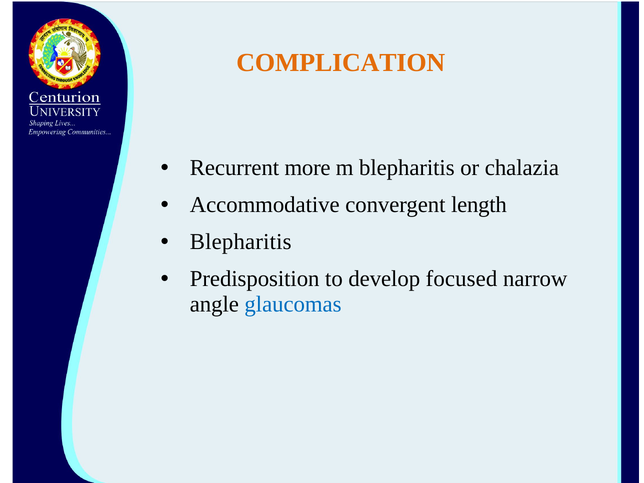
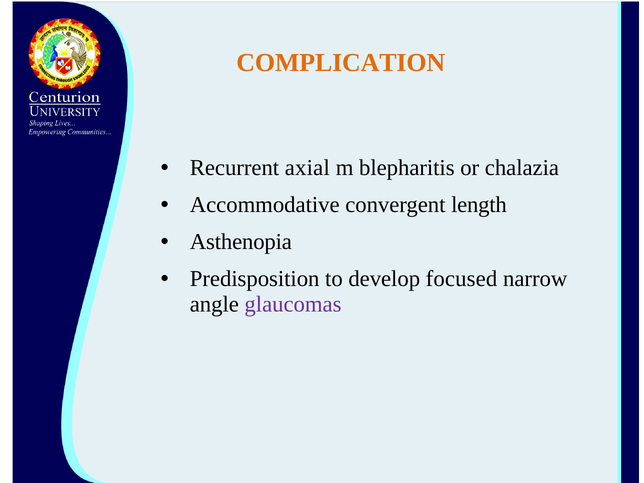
more: more -> axial
Blepharitis at (241, 242): Blepharitis -> Asthenopia
glaucomas colour: blue -> purple
